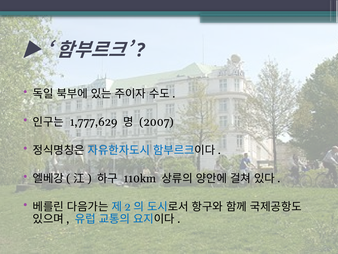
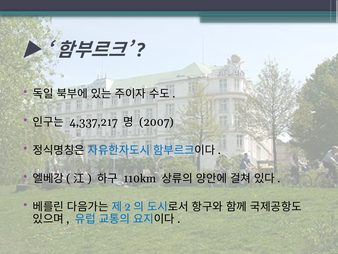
1,777,629: 1,777,629 -> 4,337,217
